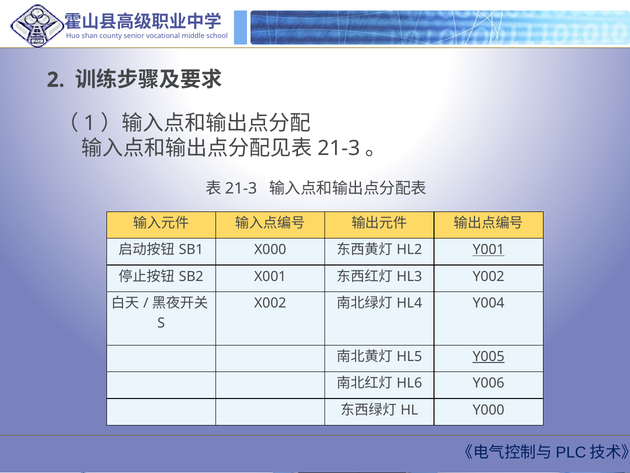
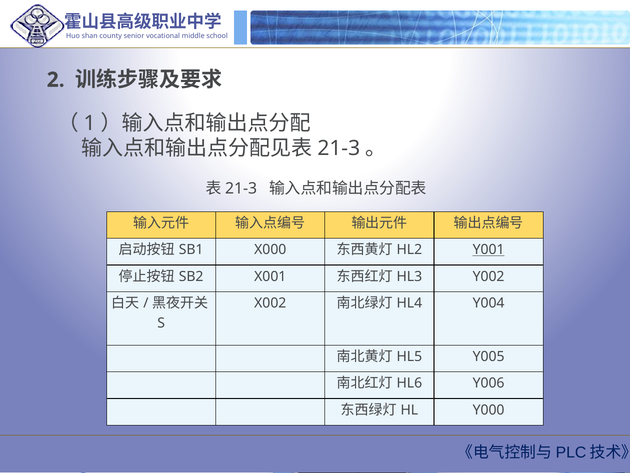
Y005 underline: present -> none
